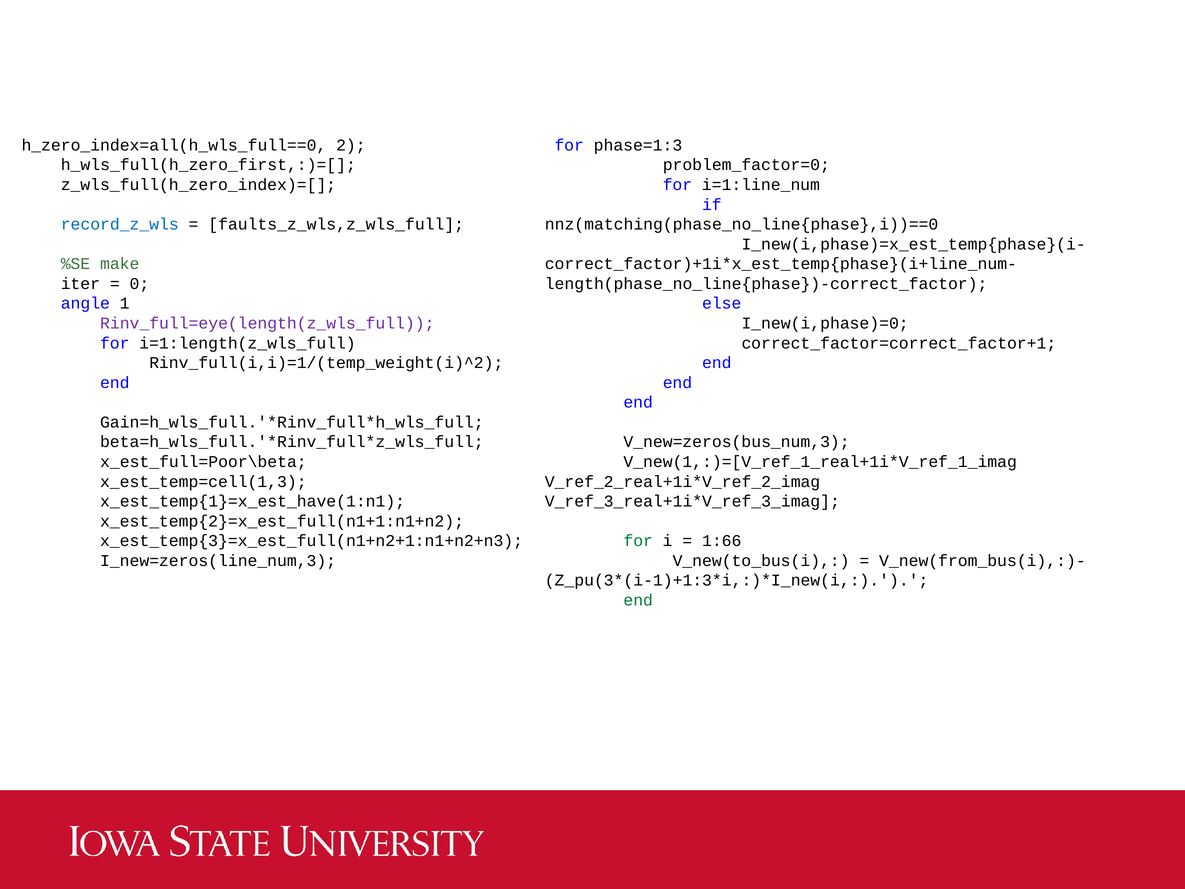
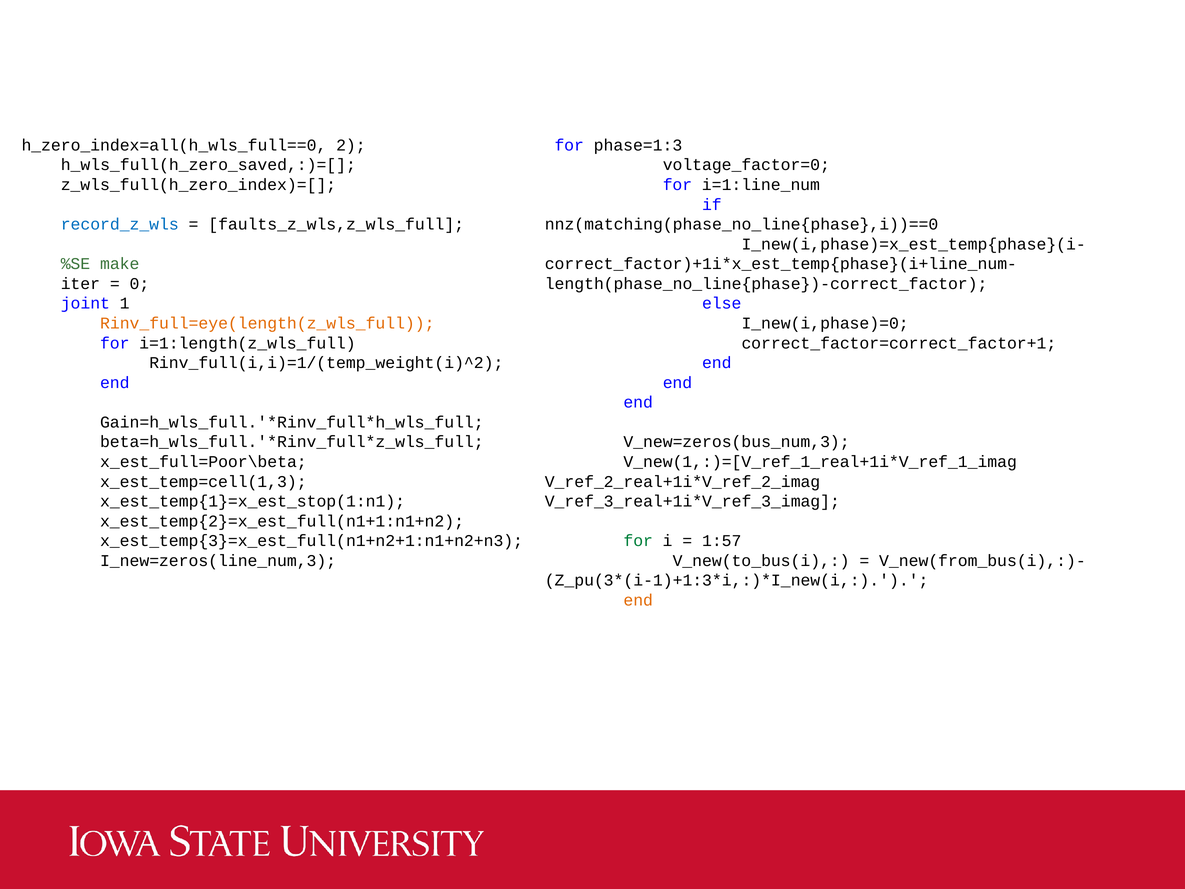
h_wls_full(h_zero_first,:)=[: h_wls_full(h_zero_first,:)=[ -> h_wls_full(h_zero_saved,:)=[
problem_factor=0: problem_factor=0 -> voltage_factor=0
angle: angle -> joint
Rinv_full=eye(length(z_wls_full colour: purple -> orange
x_est_temp{1}=x_est_have(1:n1: x_est_temp{1}=x_est_have(1:n1 -> x_est_temp{1}=x_est_stop(1:n1
1:66: 1:66 -> 1:57
end at (638, 600) colour: green -> orange
